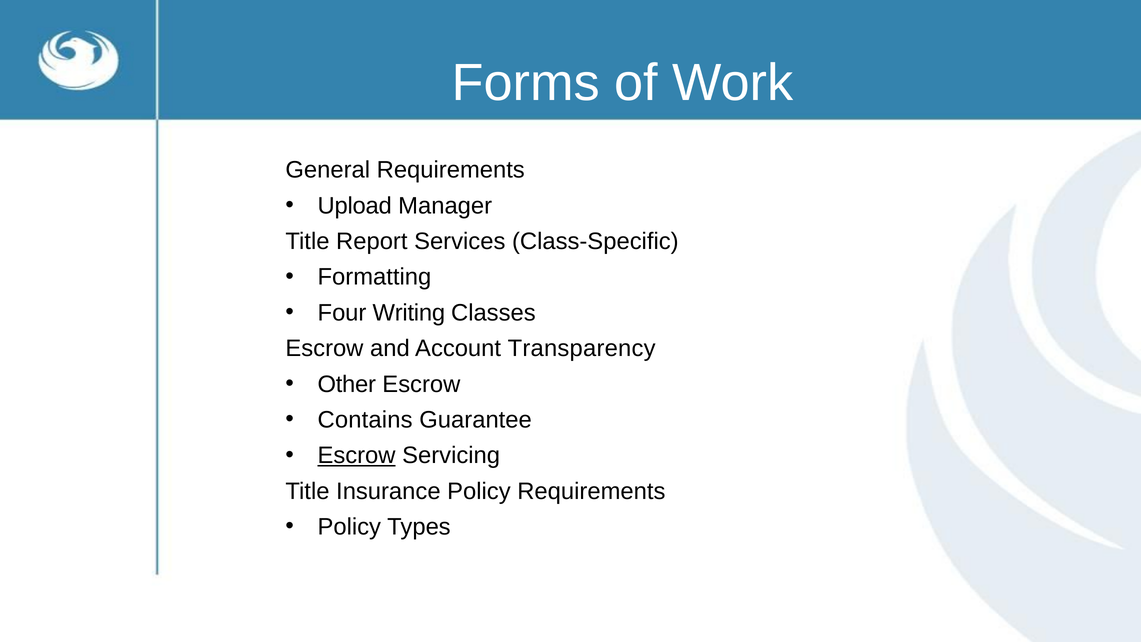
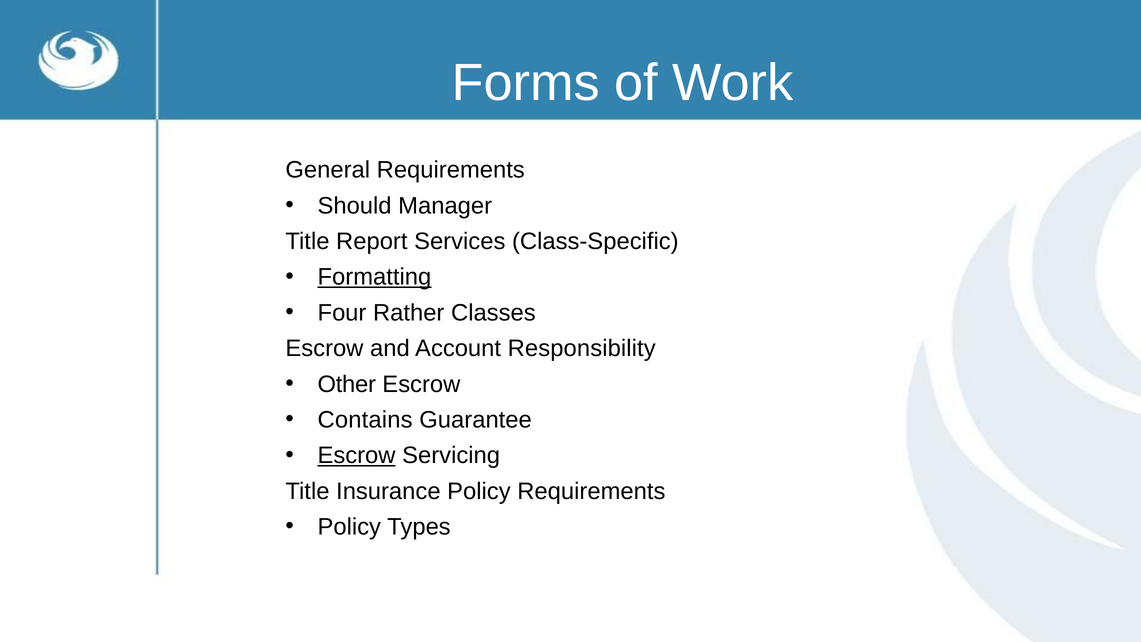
Upload: Upload -> Should
Formatting underline: none -> present
Writing: Writing -> Rather
Transparency: Transparency -> Responsibility
